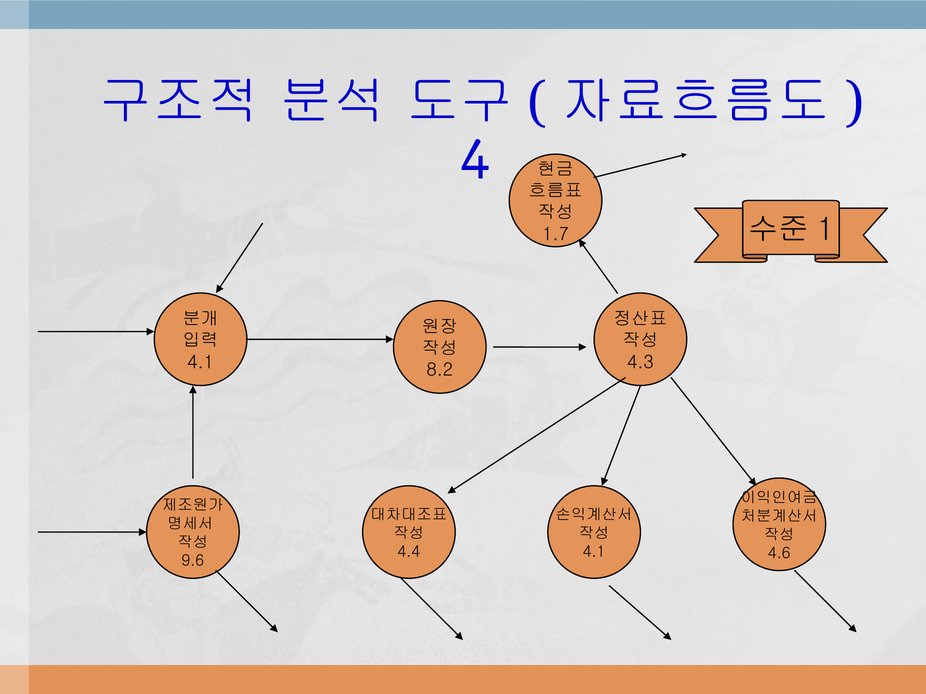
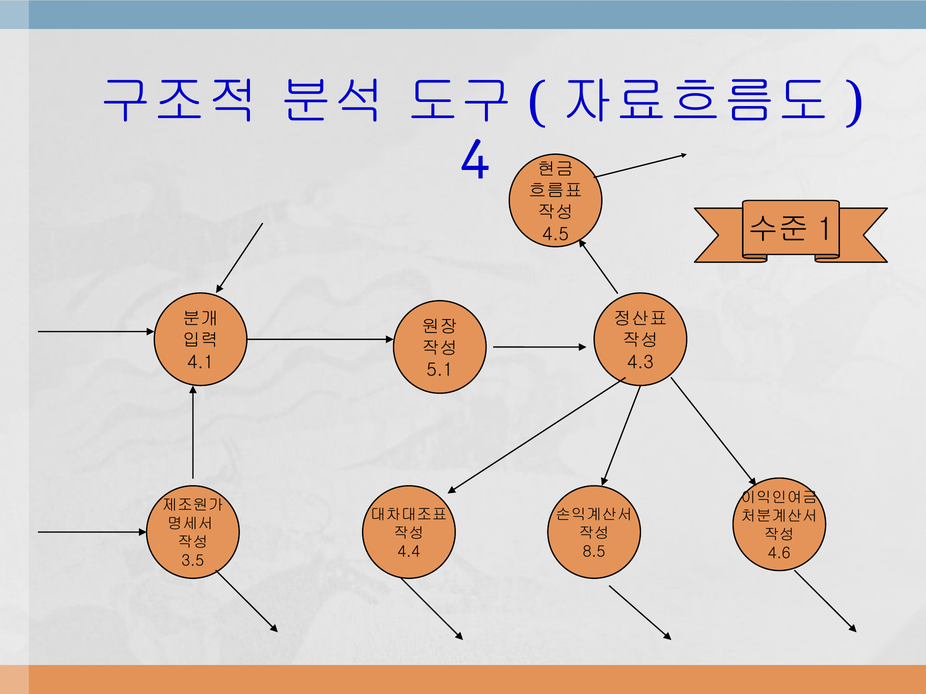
1.7: 1.7 -> 4.5
8.2: 8.2 -> 5.1
4.1 at (594, 552): 4.1 -> 8.5
9.6: 9.6 -> 3.5
